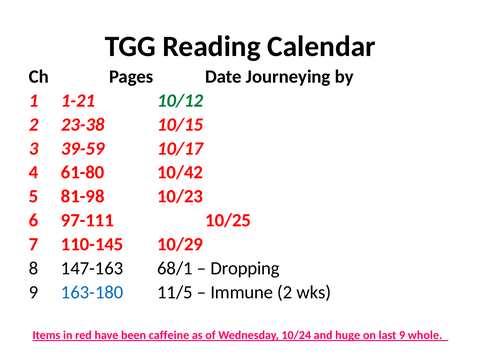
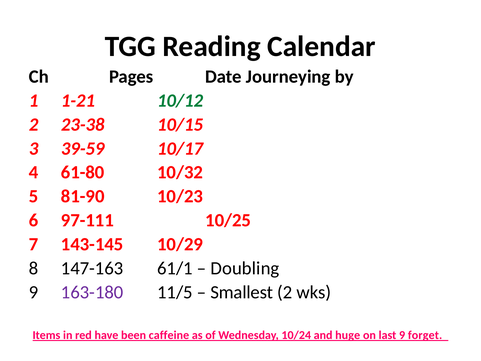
10/42: 10/42 -> 10/32
81-98: 81-98 -> 81-90
110-145: 110-145 -> 143-145
68/1: 68/1 -> 61/1
Dropping: Dropping -> Doubling
163-180 colour: blue -> purple
Immune: Immune -> Smallest
whole: whole -> forget
